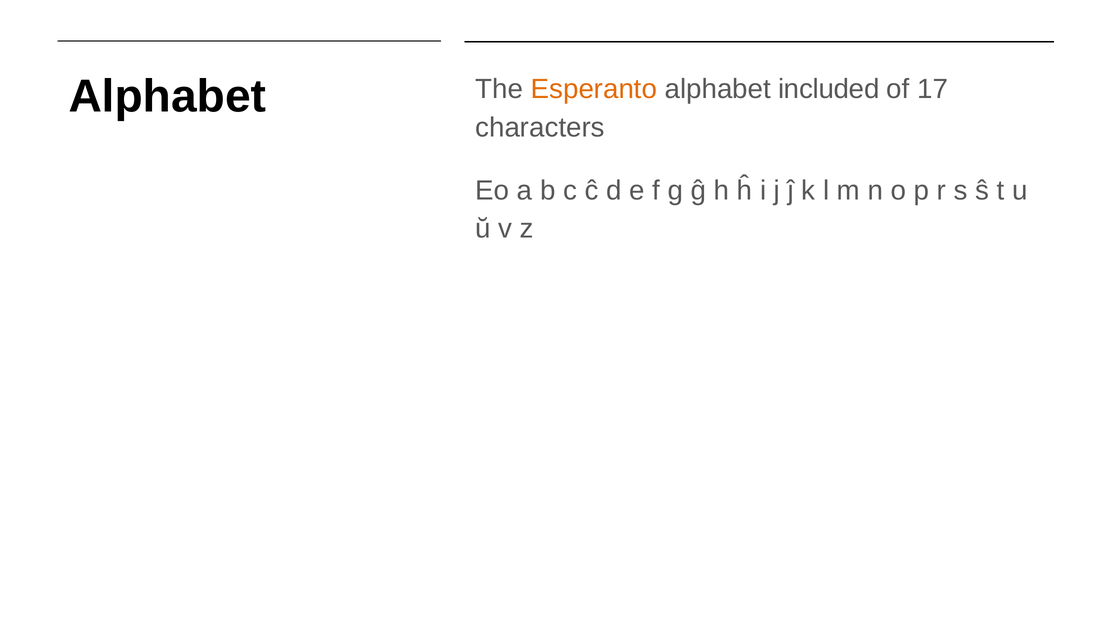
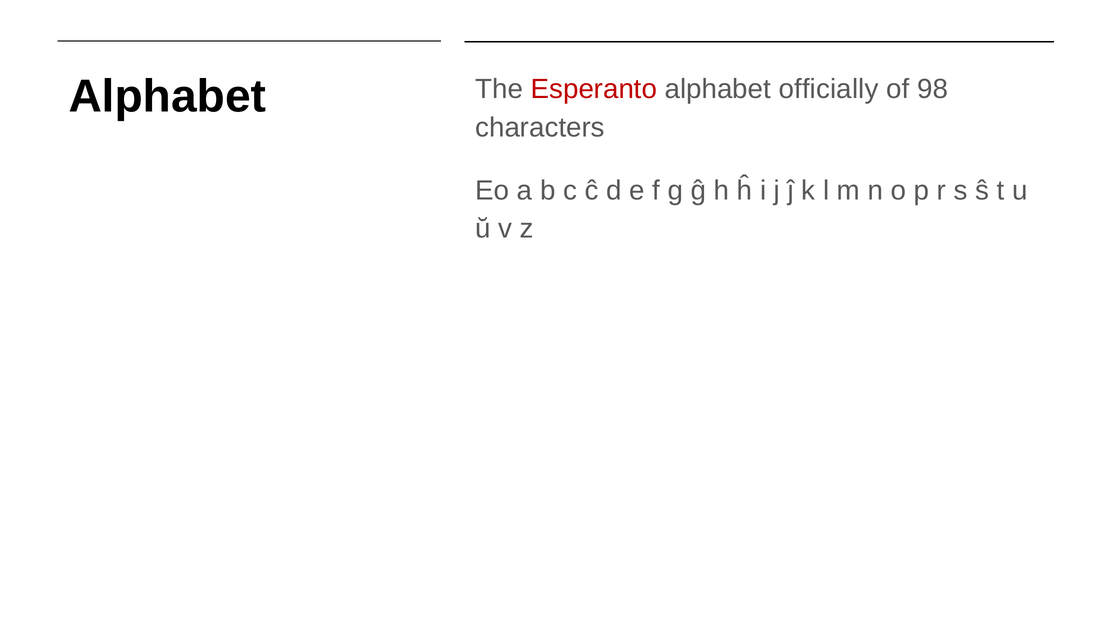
Esperanto colour: orange -> red
included: included -> officially
17: 17 -> 98
